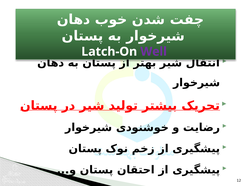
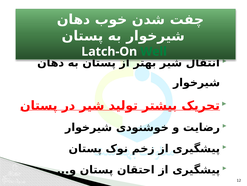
Well colour: purple -> green
